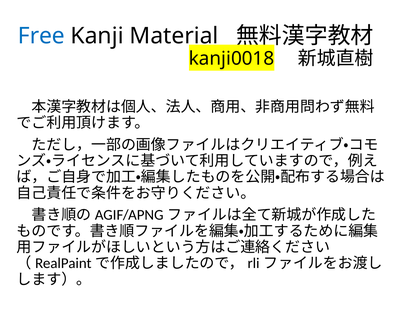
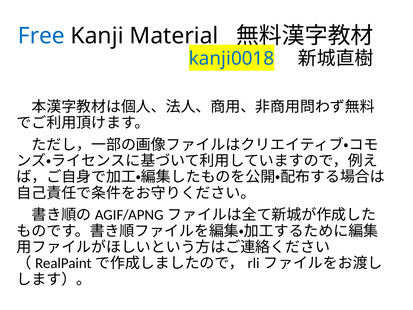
kanji0018 colour: black -> blue
